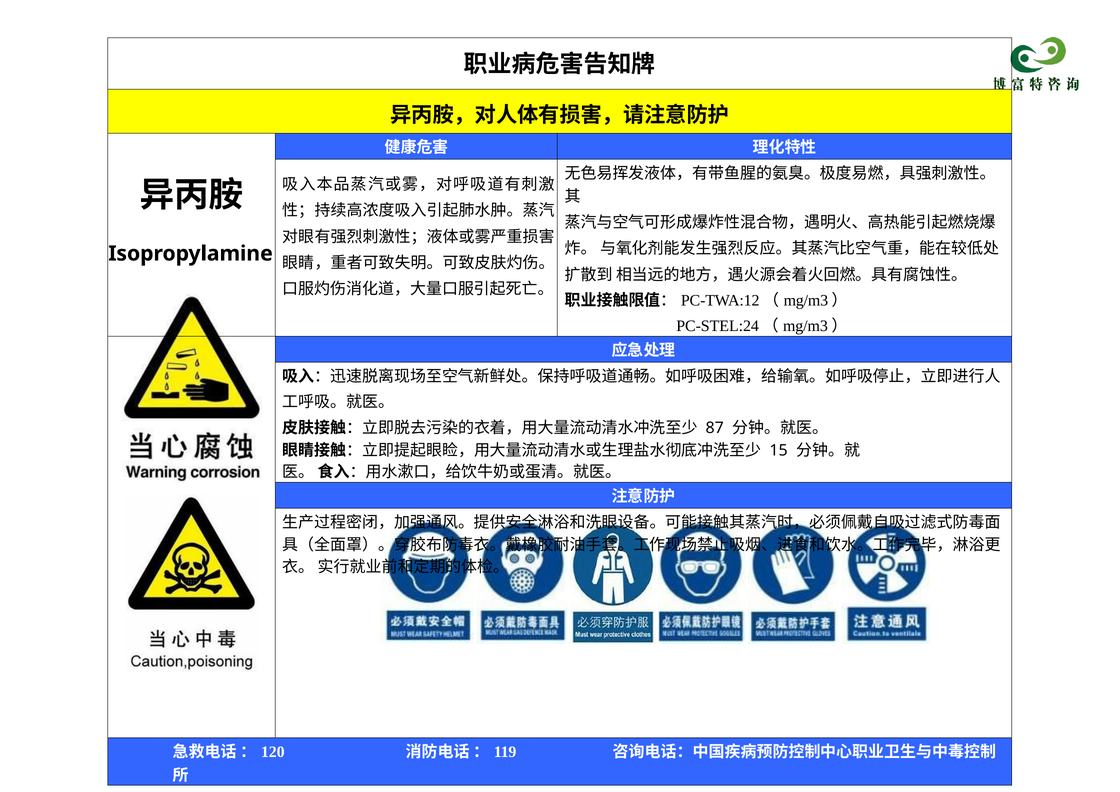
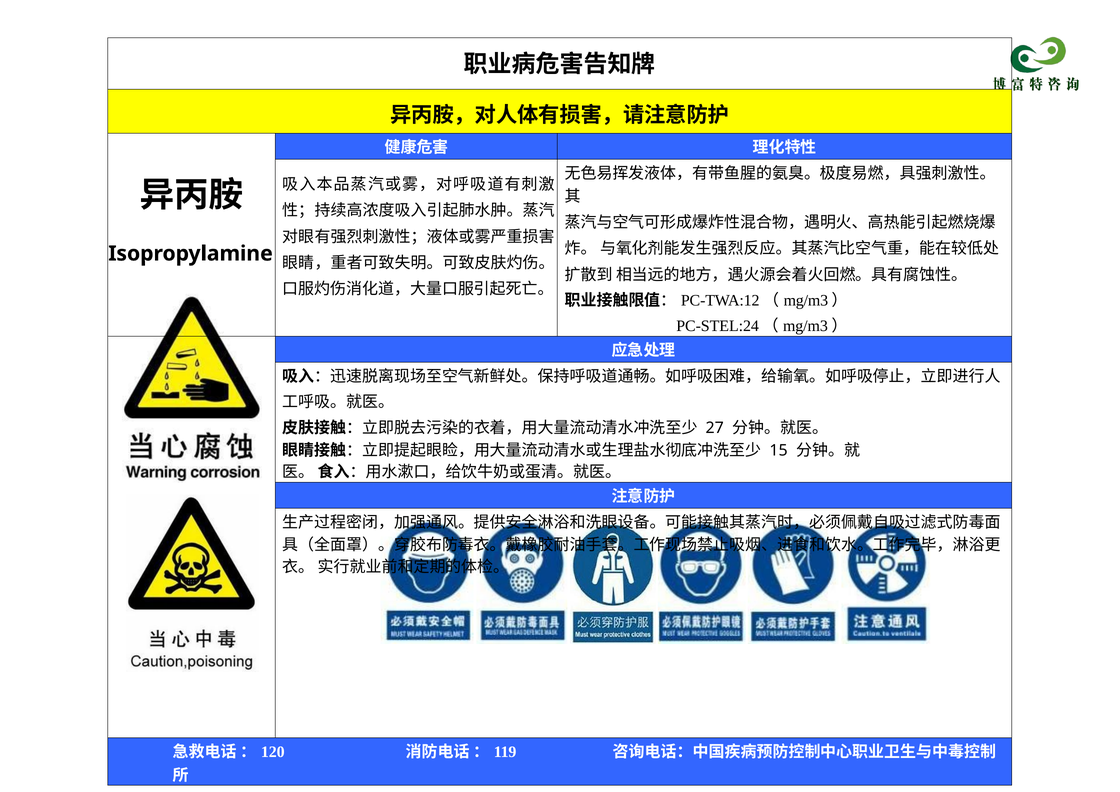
87: 87 -> 27
